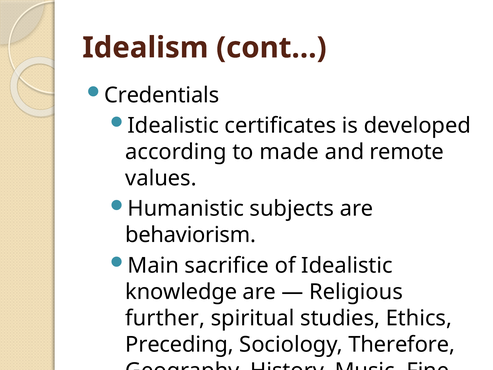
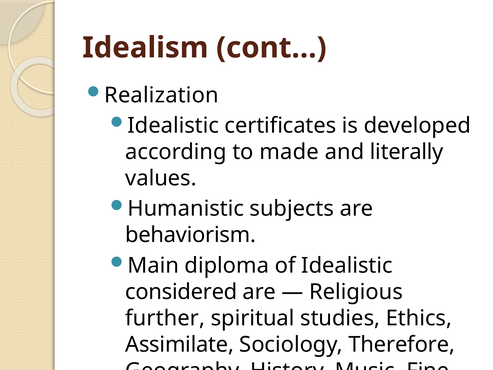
Credentials: Credentials -> Realization
remote: remote -> literally
sacrifice: sacrifice -> diploma
knowledge: knowledge -> considered
Preceding: Preceding -> Assimilate
